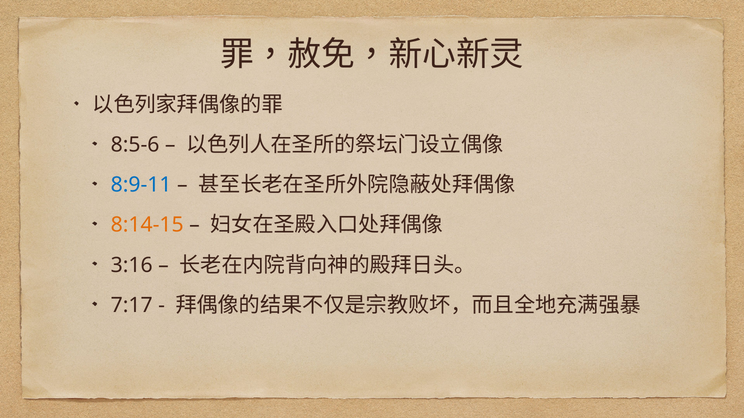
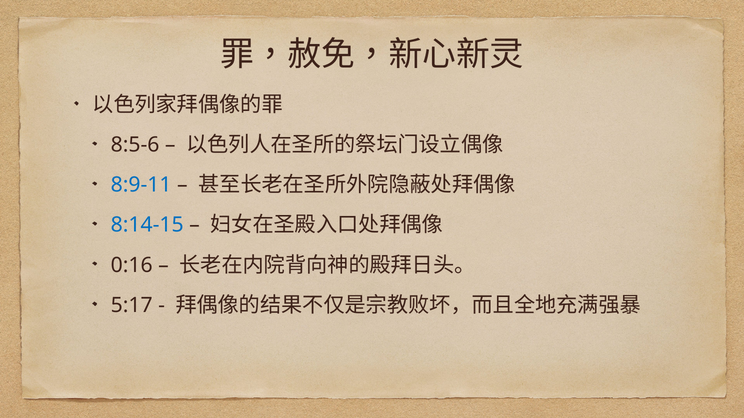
8:14-15 colour: orange -> blue
3:16: 3:16 -> 0:16
7:17: 7:17 -> 5:17
